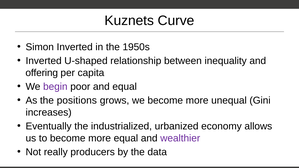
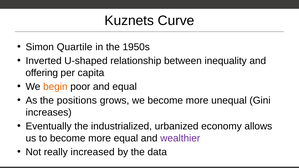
Simon Inverted: Inverted -> Quartile
begin colour: purple -> orange
producers: producers -> increased
